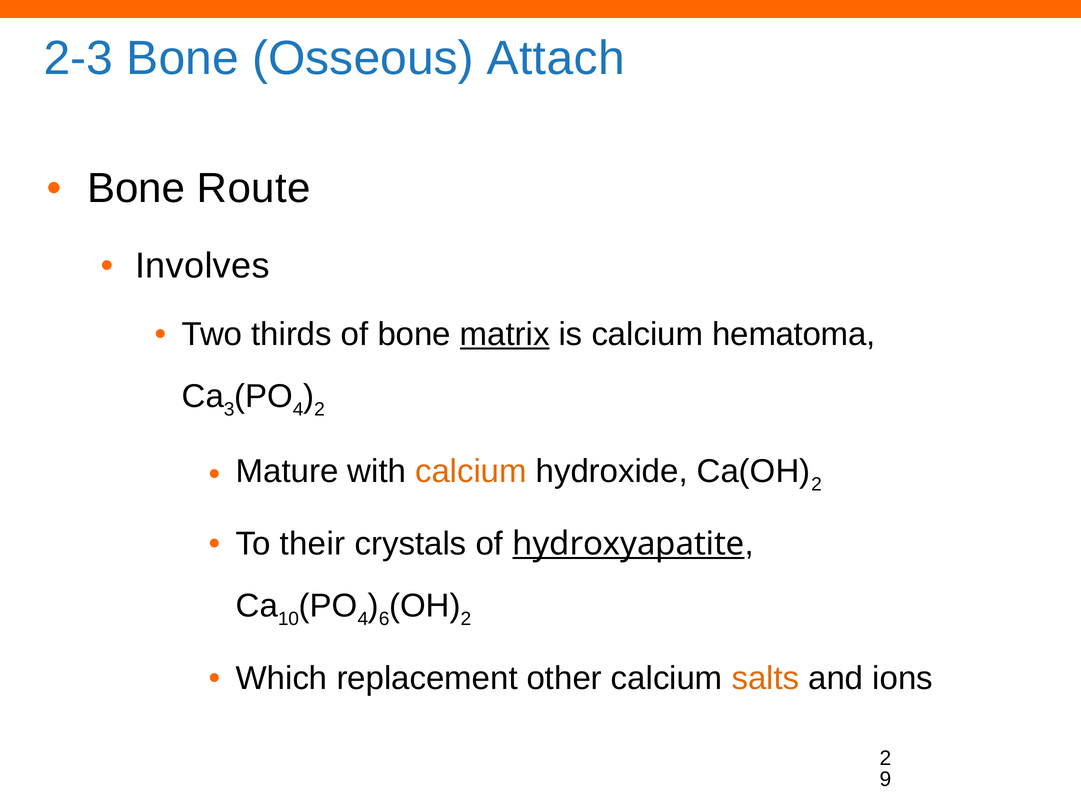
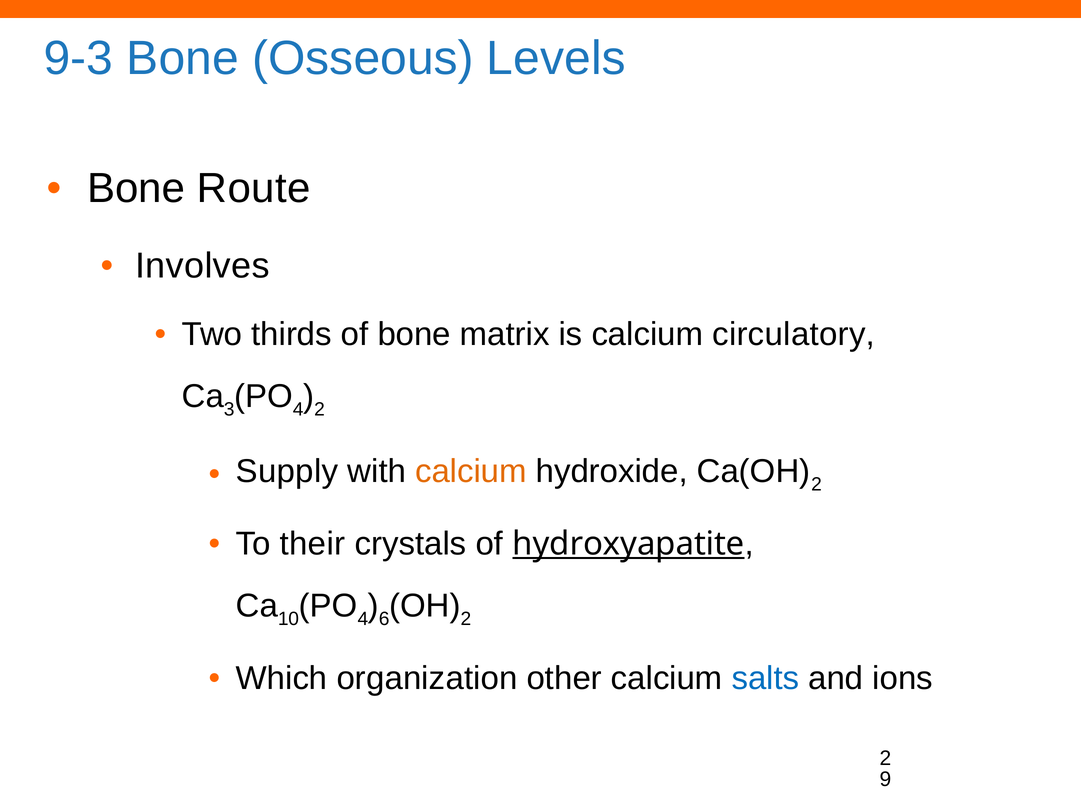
2-3: 2-3 -> 9-3
Attach: Attach -> Levels
matrix underline: present -> none
hematoma: hematoma -> circulatory
Mature: Mature -> Supply
replacement: replacement -> organization
salts colour: orange -> blue
